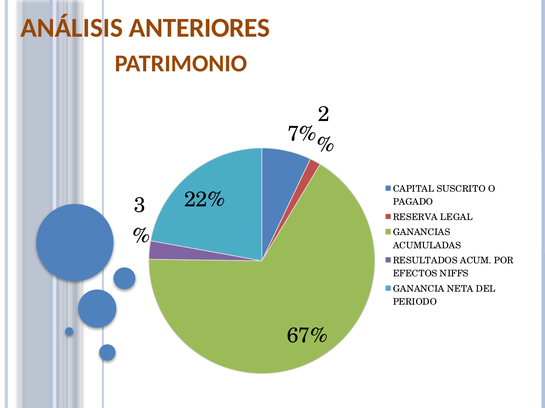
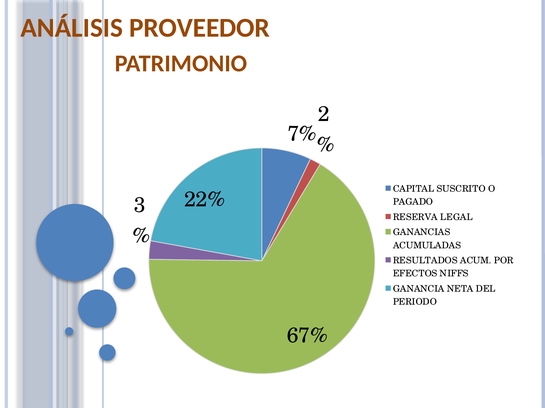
ANTERIORES: ANTERIORES -> PROVEEDOR
